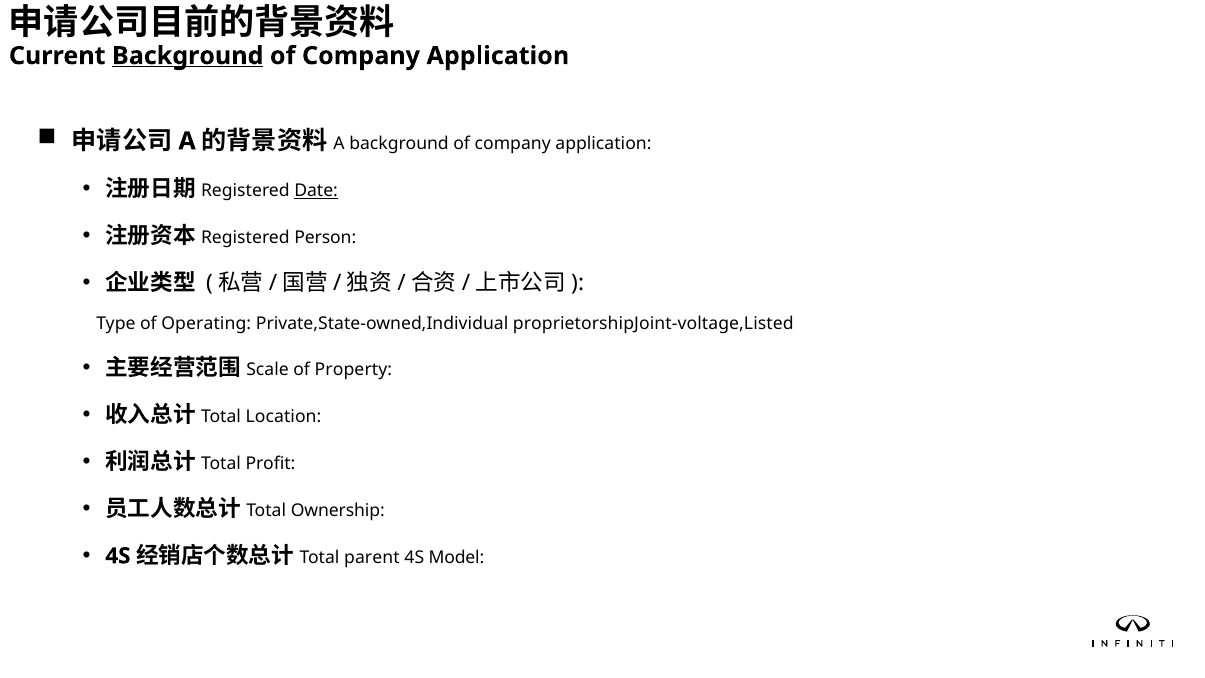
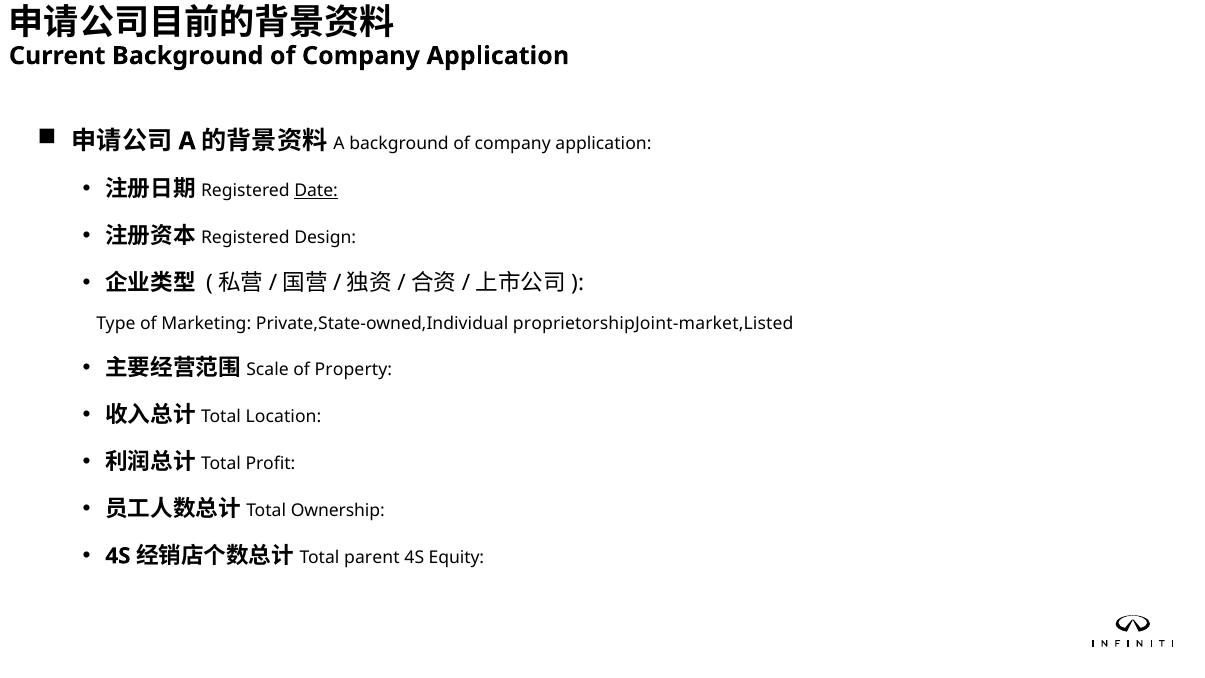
Background at (188, 56) underline: present -> none
Person: Person -> Design
Operating: Operating -> Marketing
proprietorshipJoint-voltage,Listed: proprietorshipJoint-voltage,Listed -> proprietorshipJoint-market,Listed
Model: Model -> Equity
